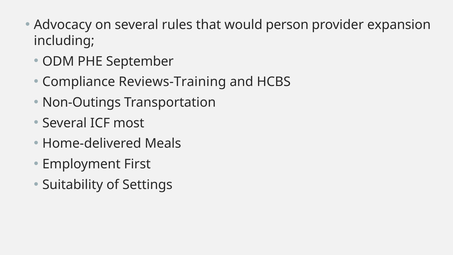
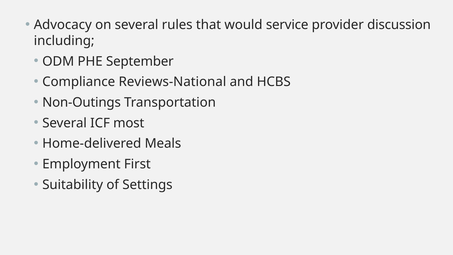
person: person -> service
expansion: expansion -> discussion
Reviews-Training: Reviews-Training -> Reviews-National
